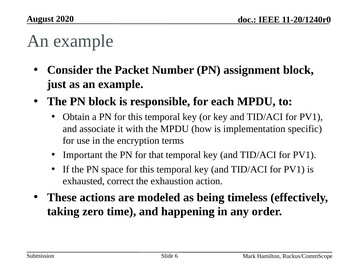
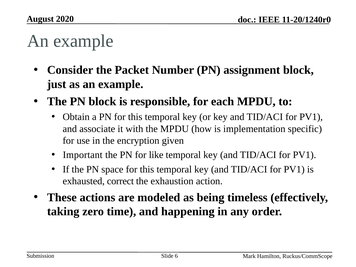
terms: terms -> given
that: that -> like
